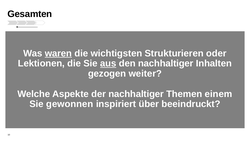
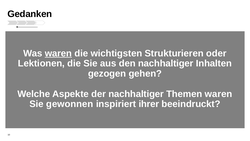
Gesamten: Gesamten -> Gedanken
aus underline: present -> none
weiter: weiter -> gehen
Themen einem: einem -> waren
über: über -> ihrer
